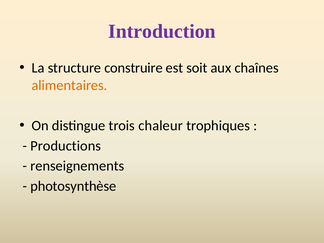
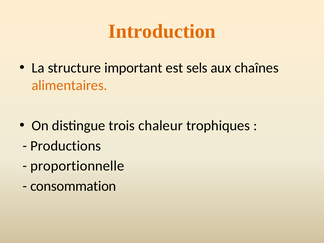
Introduction colour: purple -> orange
construire: construire -> important
soit: soit -> sels
renseignements: renseignements -> proportionnelle
photosynthèse: photosynthèse -> consommation
